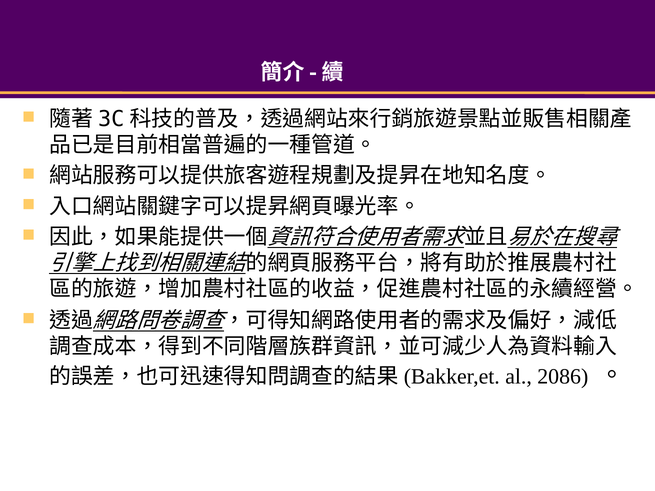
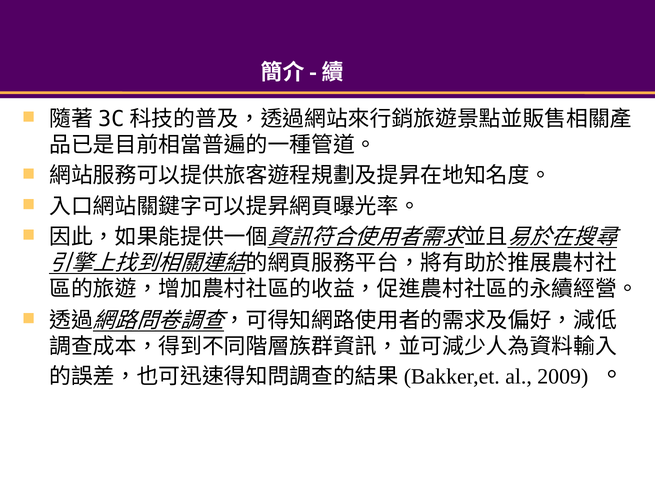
2086: 2086 -> 2009
